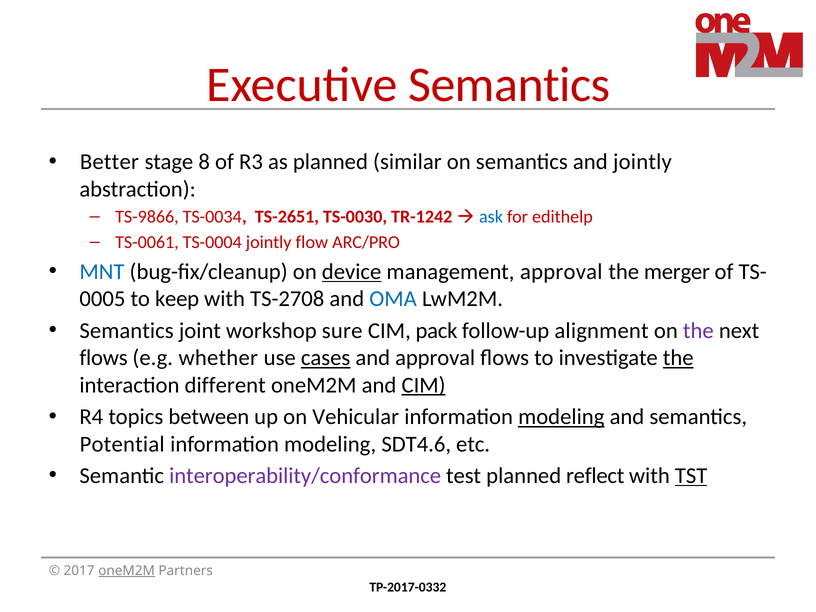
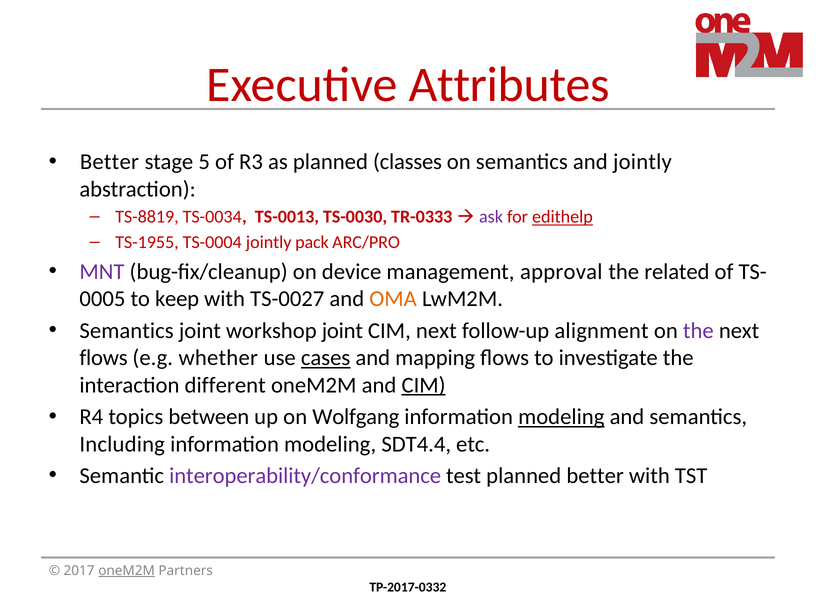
Executive Semantics: Semantics -> Attributes
8: 8 -> 5
similar: similar -> classes
TS-9866: TS-9866 -> TS-8819
TS-2651: TS-2651 -> TS-0013
TR-1242: TR-1242 -> TR-0333
ask colour: blue -> purple
edithelp underline: none -> present
TS-0061: TS-0061 -> TS-1955
flow: flow -> pack
MNT colour: blue -> purple
device underline: present -> none
merger: merger -> related
TS-2708: TS-2708 -> TS-0027
OMA colour: blue -> orange
workshop sure: sure -> joint
CIM pack: pack -> next
and approval: approval -> mapping
the at (678, 358) underline: present -> none
Vehicular: Vehicular -> Wolfgang
Potential: Potential -> Including
SDT4.6: SDT4.6 -> SDT4.4
planned reflect: reflect -> better
TST underline: present -> none
